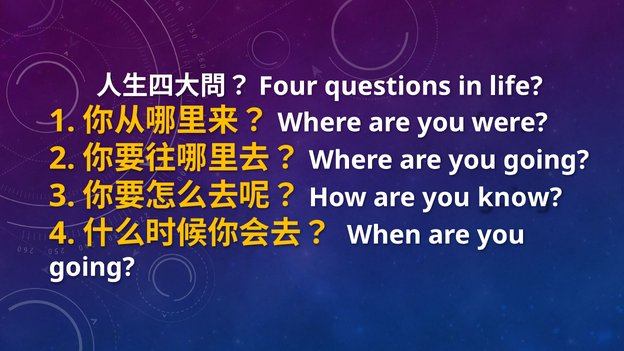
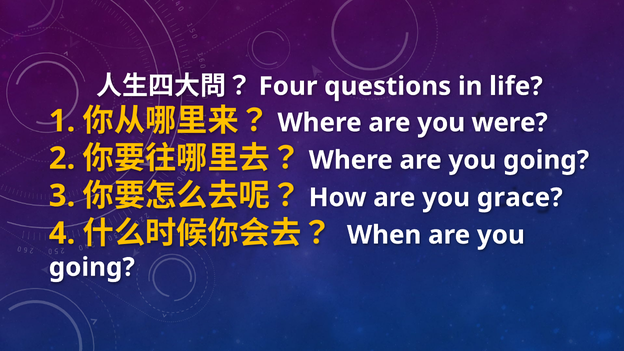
know: know -> grace
